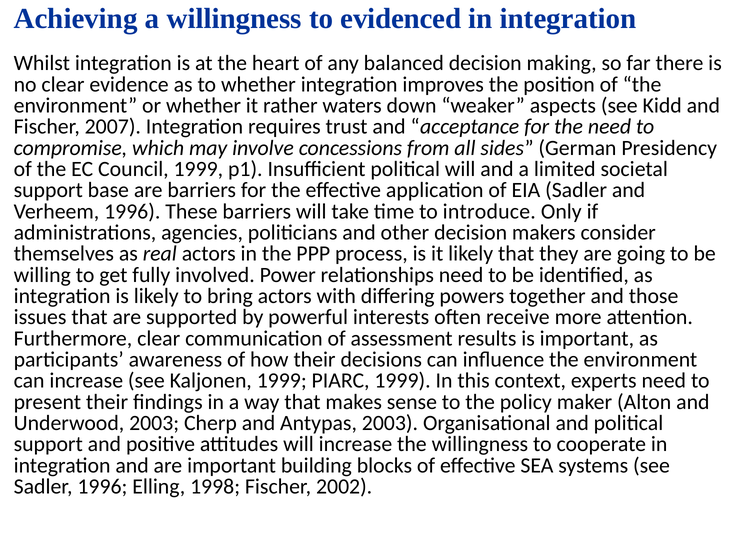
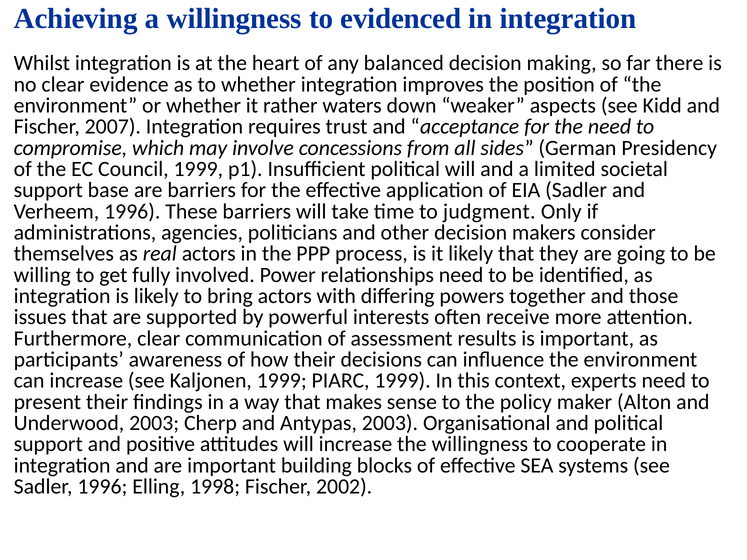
introduce: introduce -> judgment
